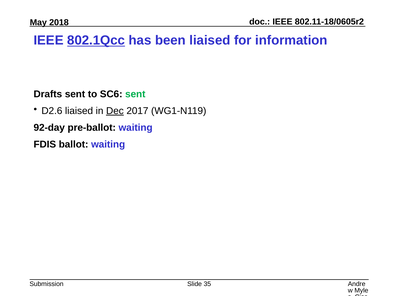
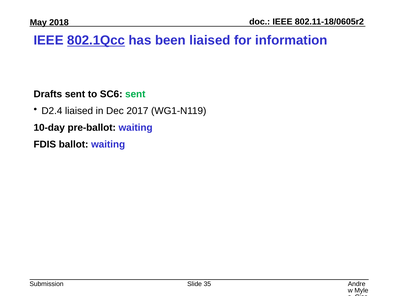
D2.6: D2.6 -> D2.4
Dec underline: present -> none
92-day: 92-day -> 10-day
